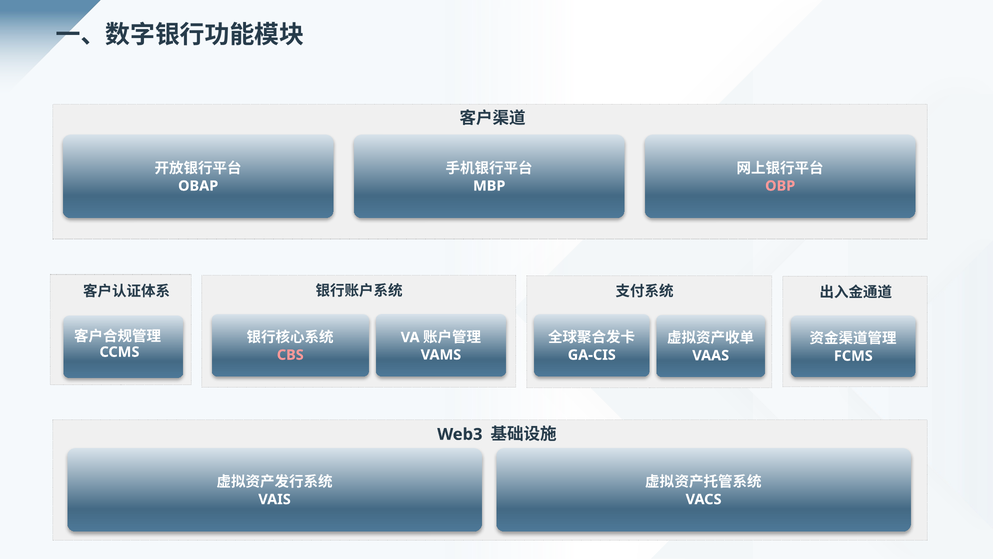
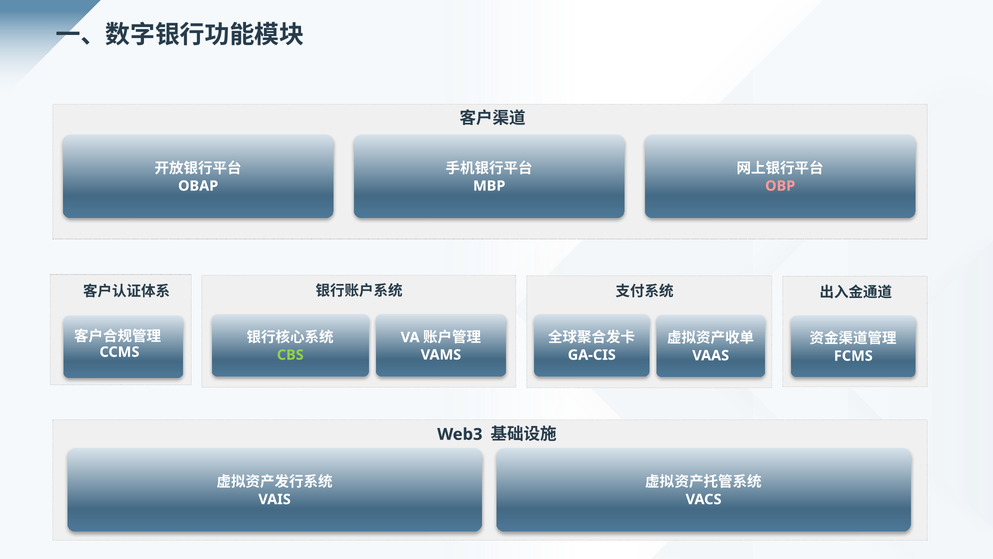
CBS colour: pink -> light green
